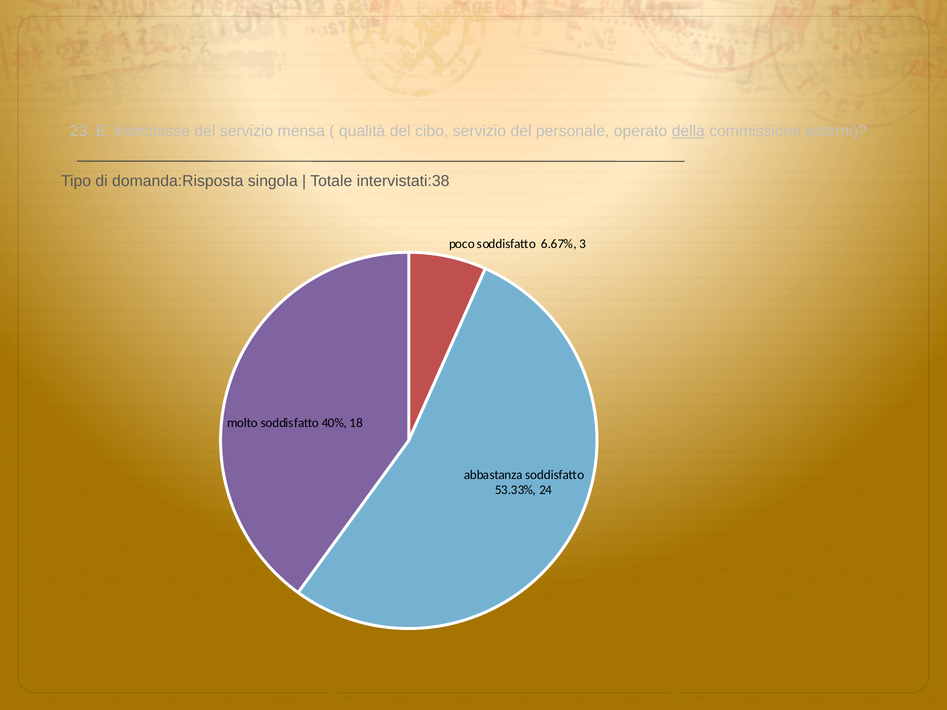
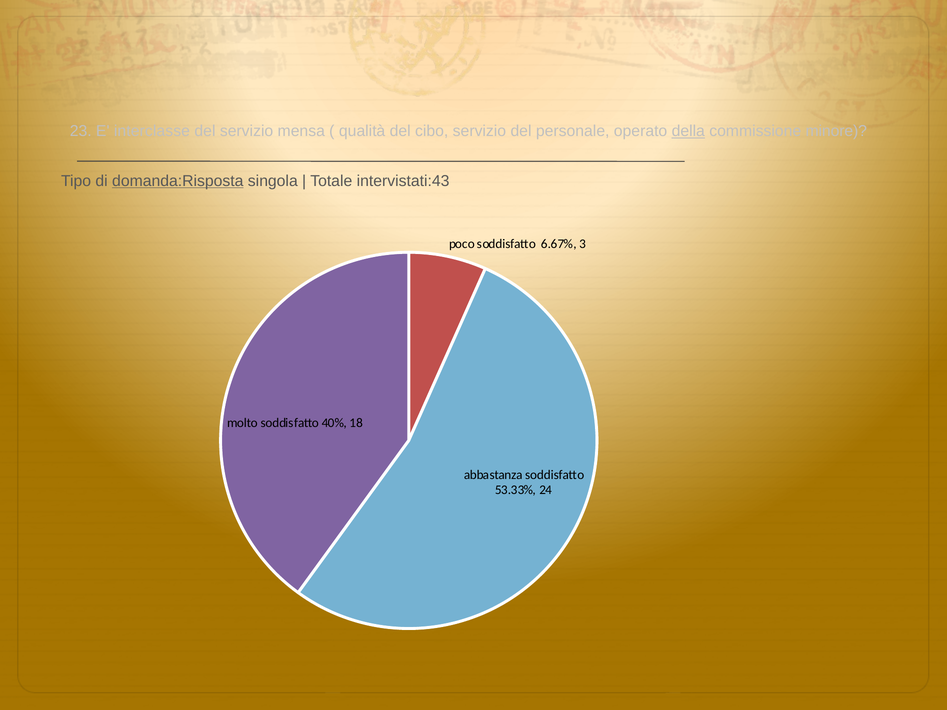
esterni: esterni -> minore
domanda:Risposta underline: none -> present
intervistati:38: intervistati:38 -> intervistati:43
